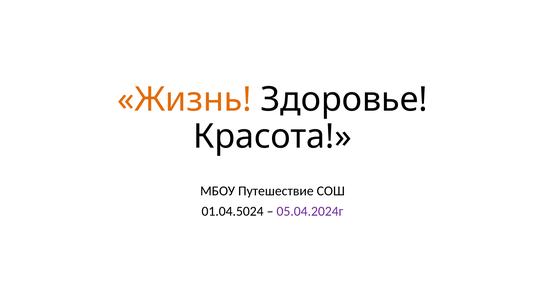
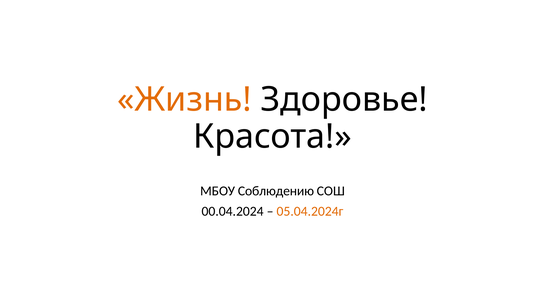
Путешествие: Путешествие -> Соблюдению
01.04.5024: 01.04.5024 -> 00.04.2024
05.04.2024г colour: purple -> orange
